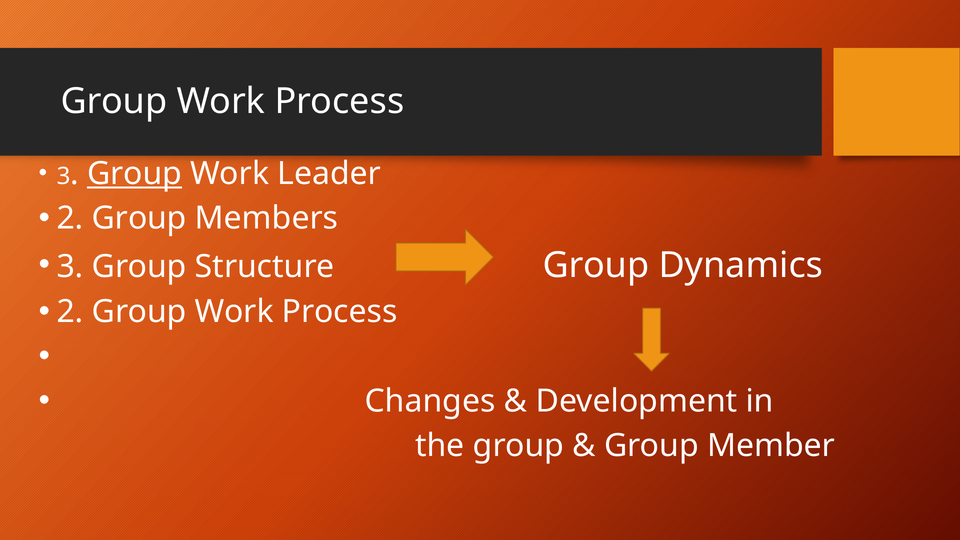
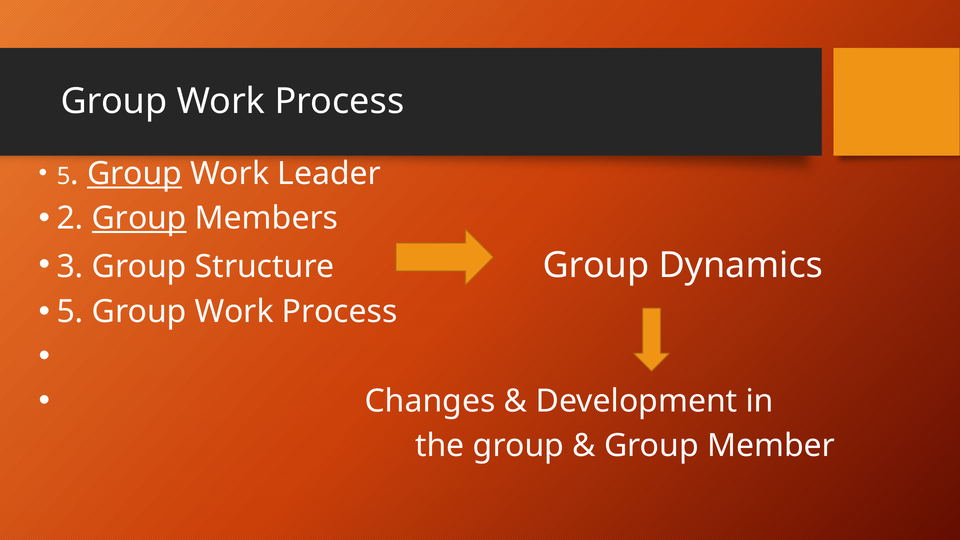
3 at (64, 176): 3 -> 5
Group at (139, 218) underline: none -> present
2 at (70, 312): 2 -> 5
